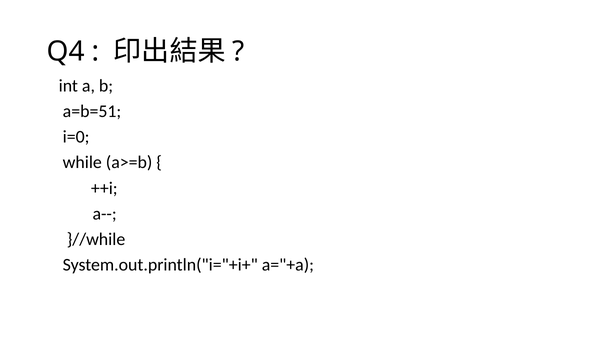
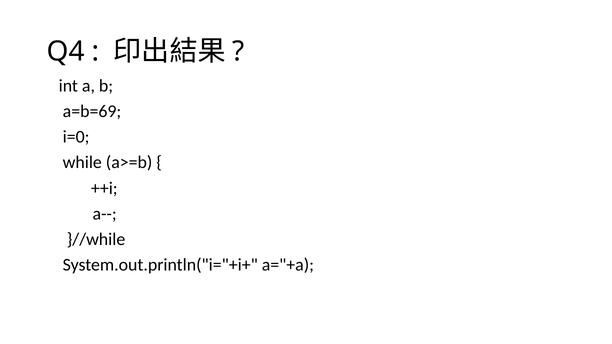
a=b=51: a=b=51 -> a=b=69
